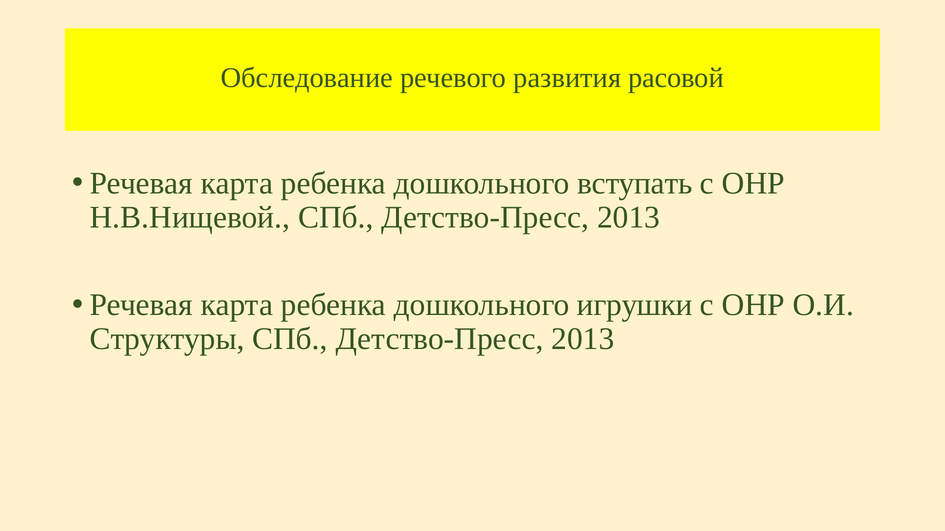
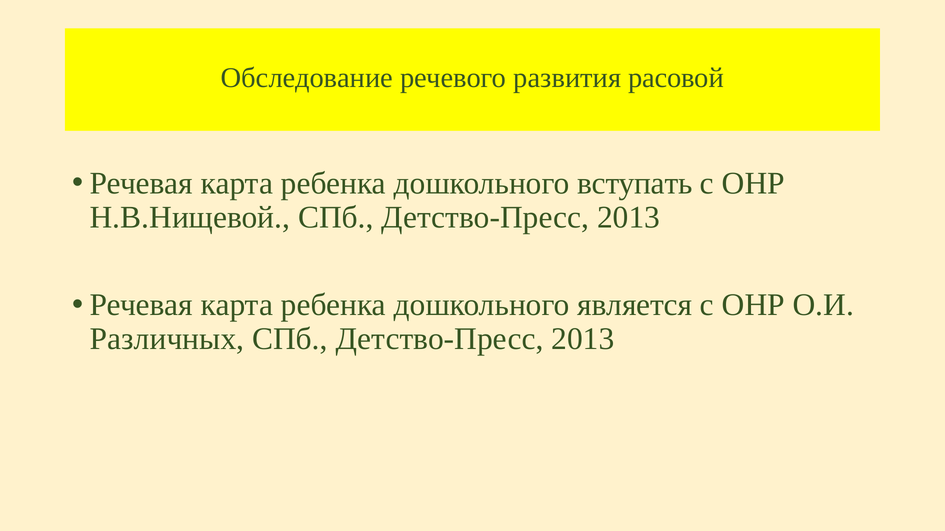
игрушки: игрушки -> является
Структуры: Структуры -> Различных
